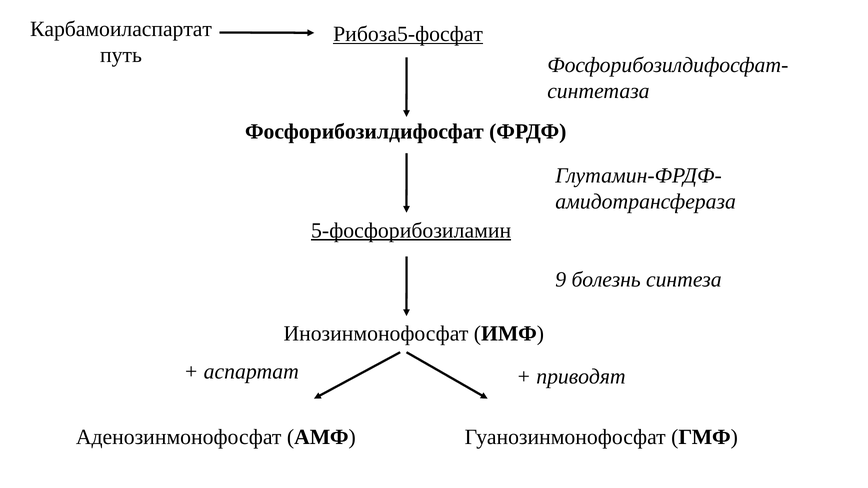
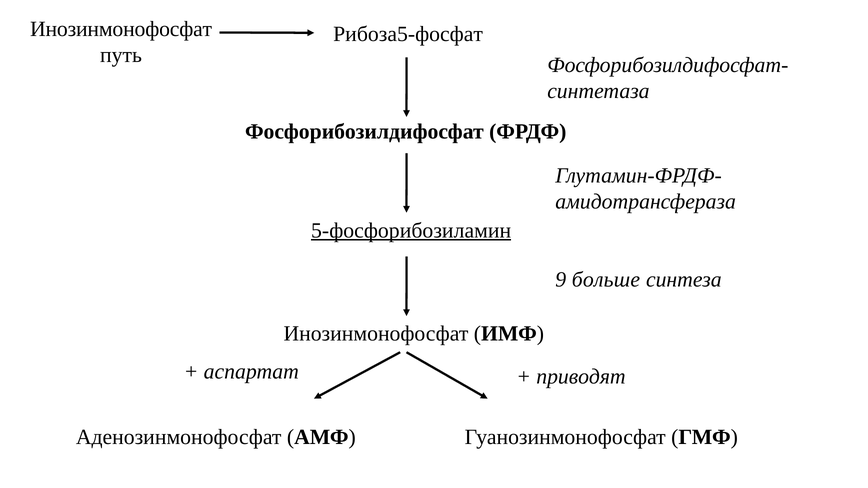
Карбамоиласпартат at (121, 29): Карбамоиласпартат -> Инозинмонофосфат
Рибоза5-фосфат underline: present -> none
болезнь: болезнь -> больше
